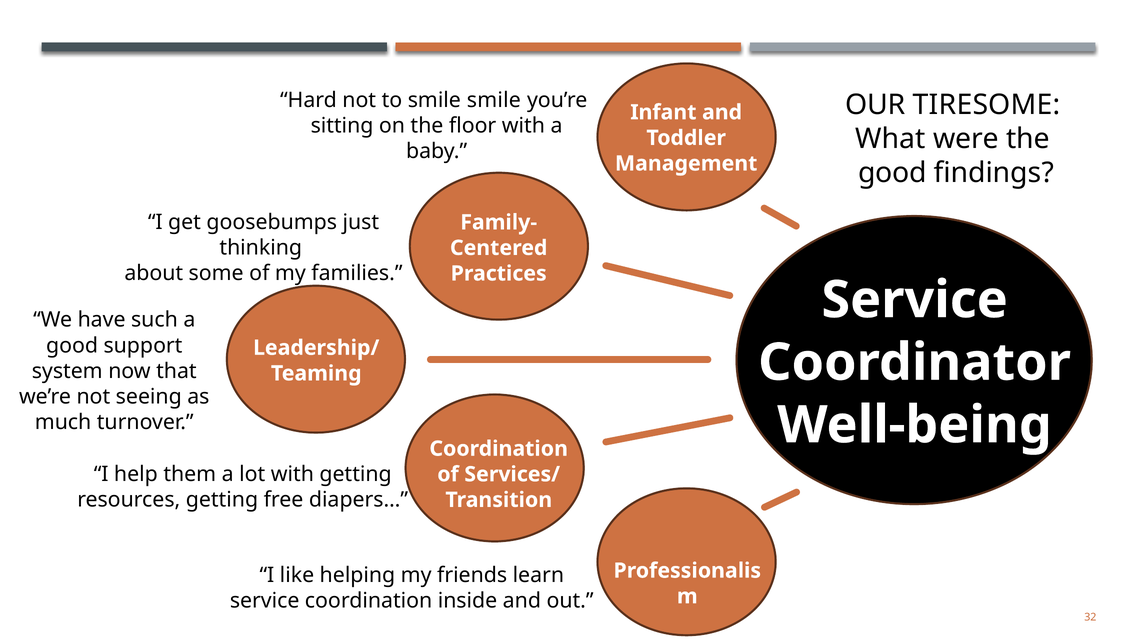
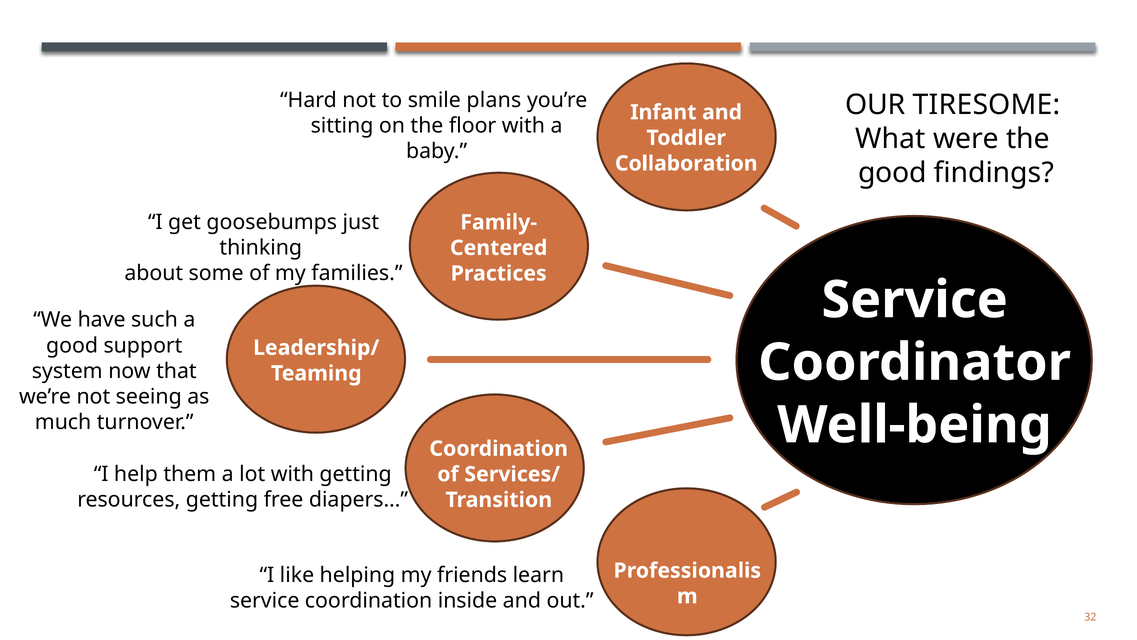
smile smile: smile -> plans
Management: Management -> Collaboration
